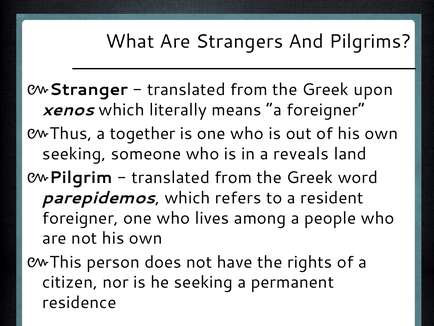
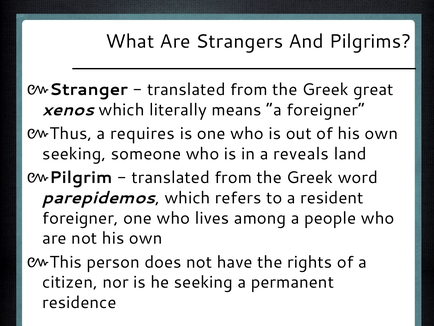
upon: upon -> great
together: together -> requires
